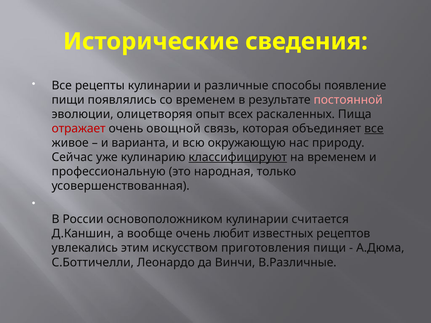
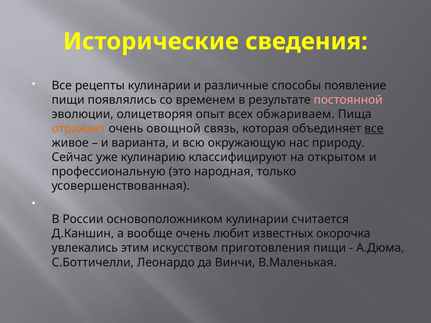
раскаленных: раскаленных -> обжариваем
отражает colour: red -> orange
классифицируют underline: present -> none
на временем: временем -> открытом
рецептов: рецептов -> окорочка
В.Различные: В.Различные -> В.Маленькая
